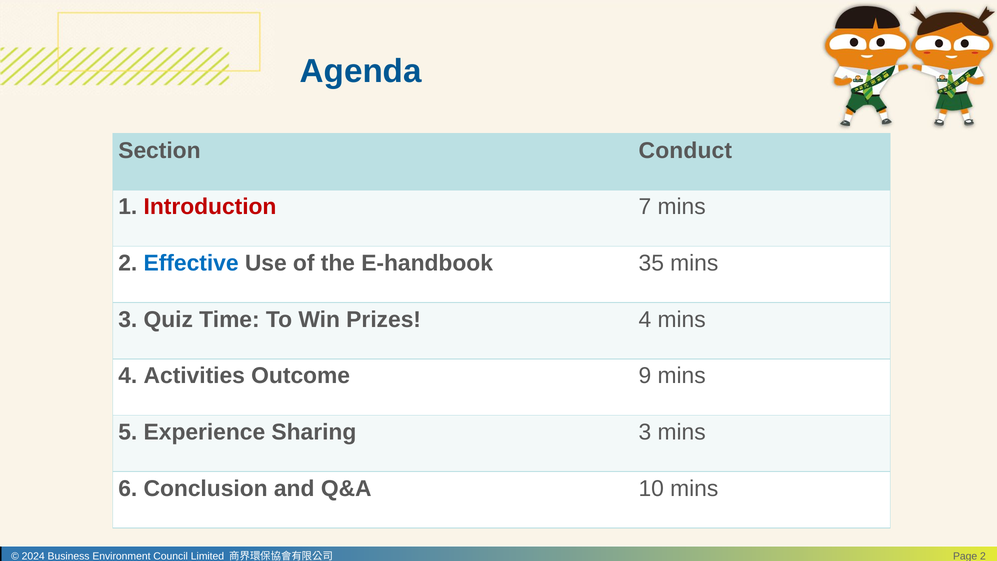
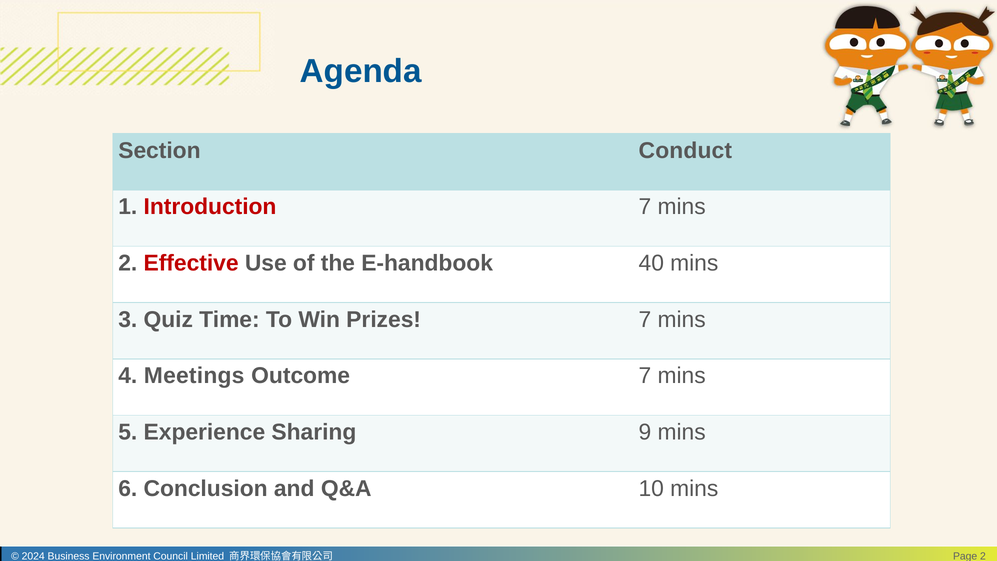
Effective colour: blue -> red
35: 35 -> 40
Prizes 4: 4 -> 7
Activities: Activities -> Meetings
Outcome 9: 9 -> 7
Sharing 3: 3 -> 9
